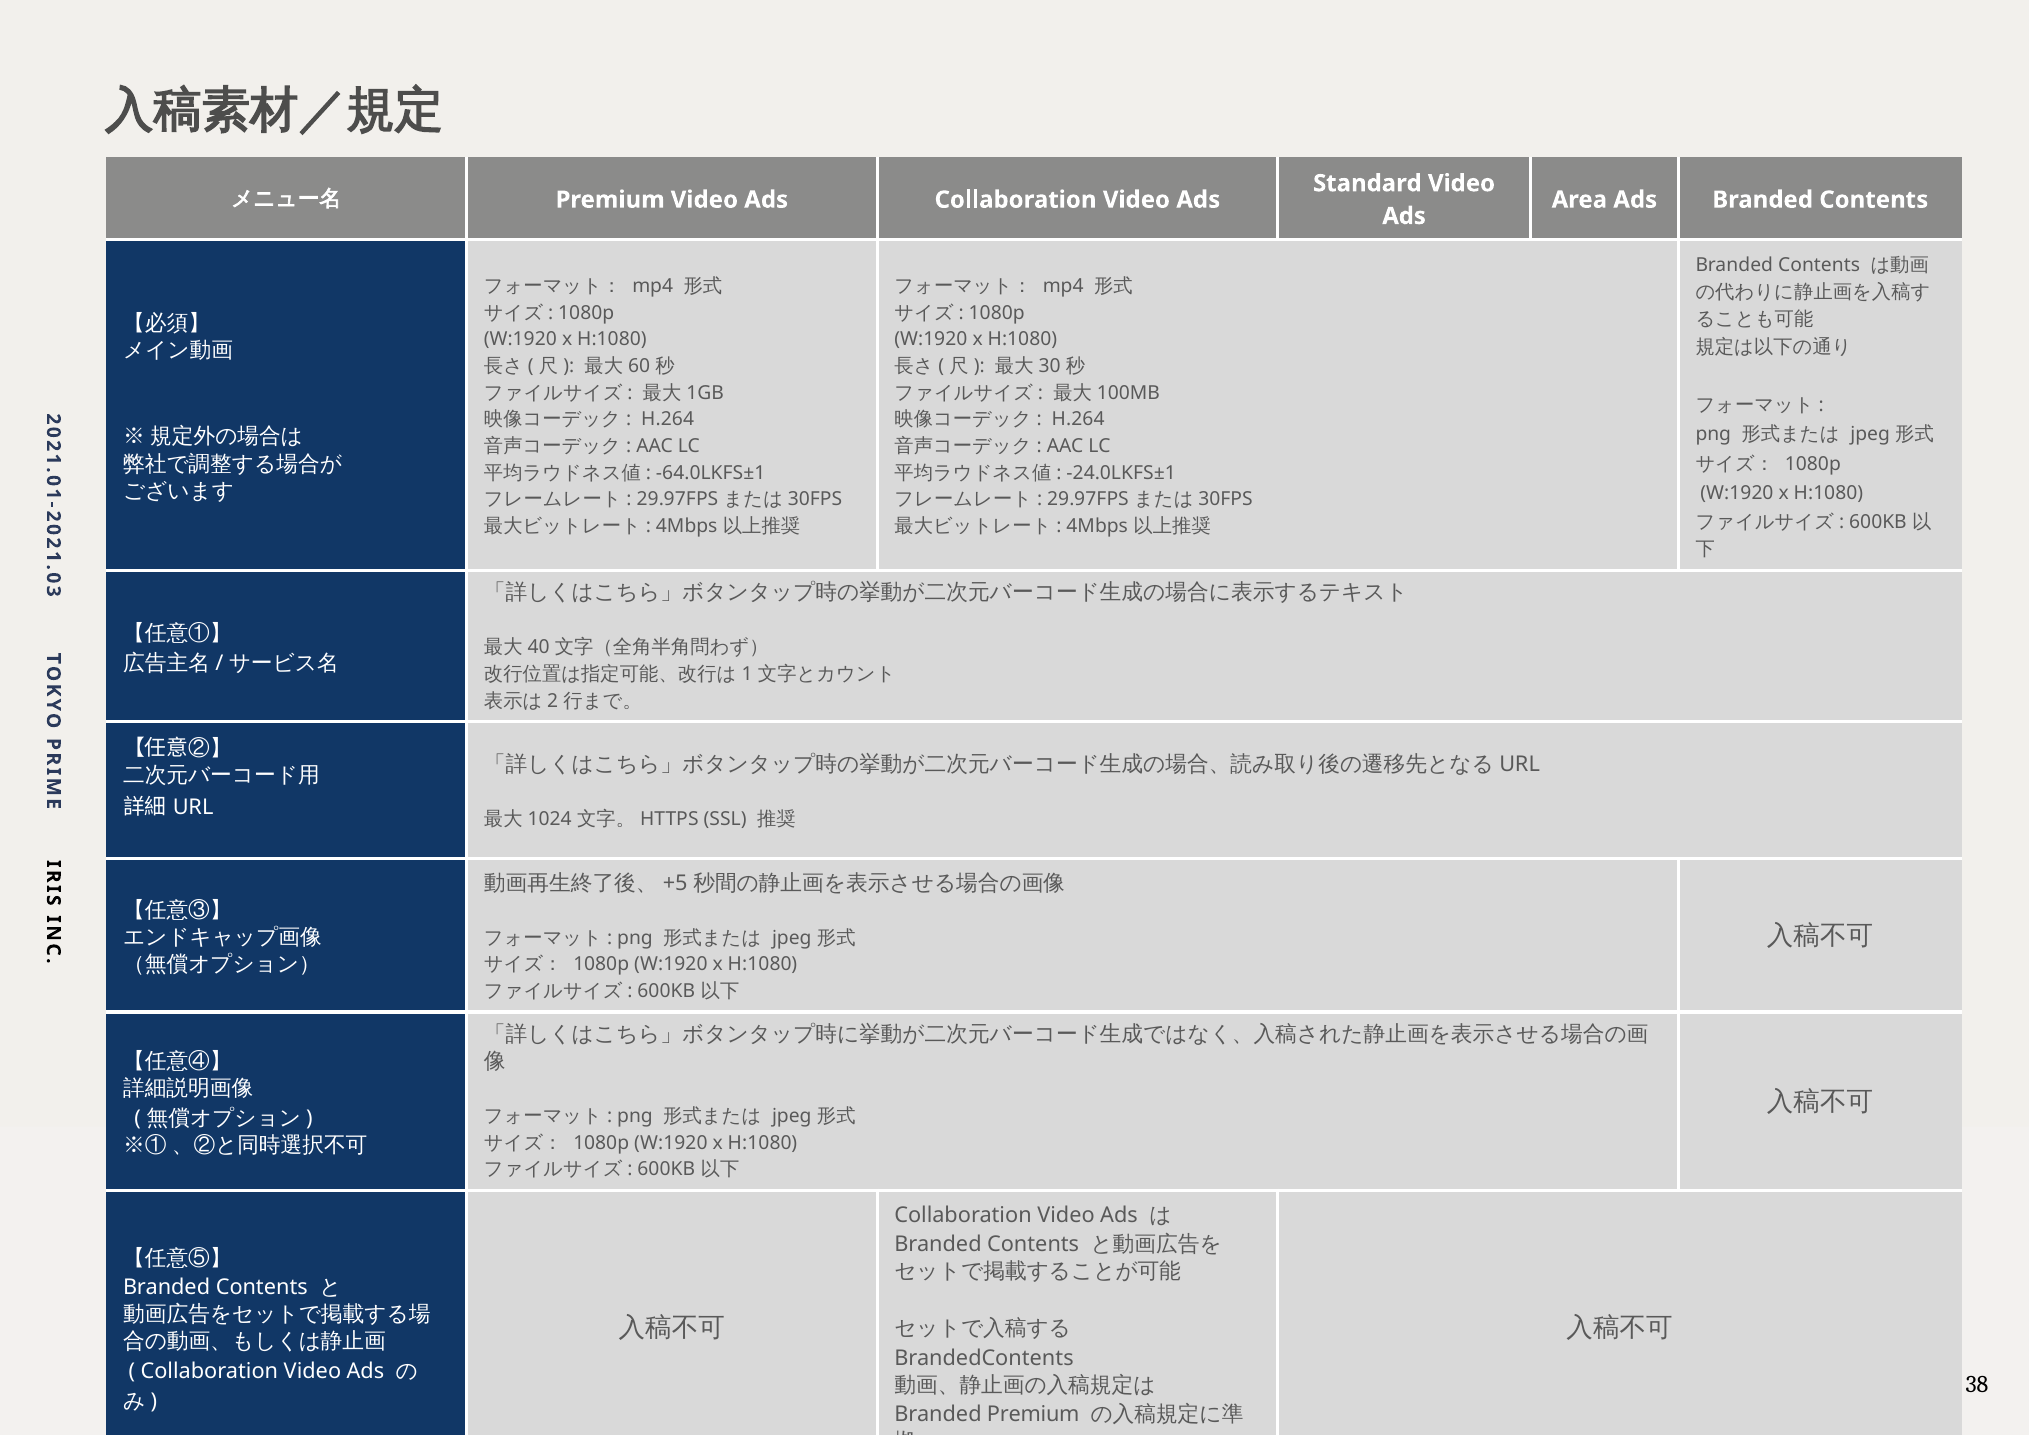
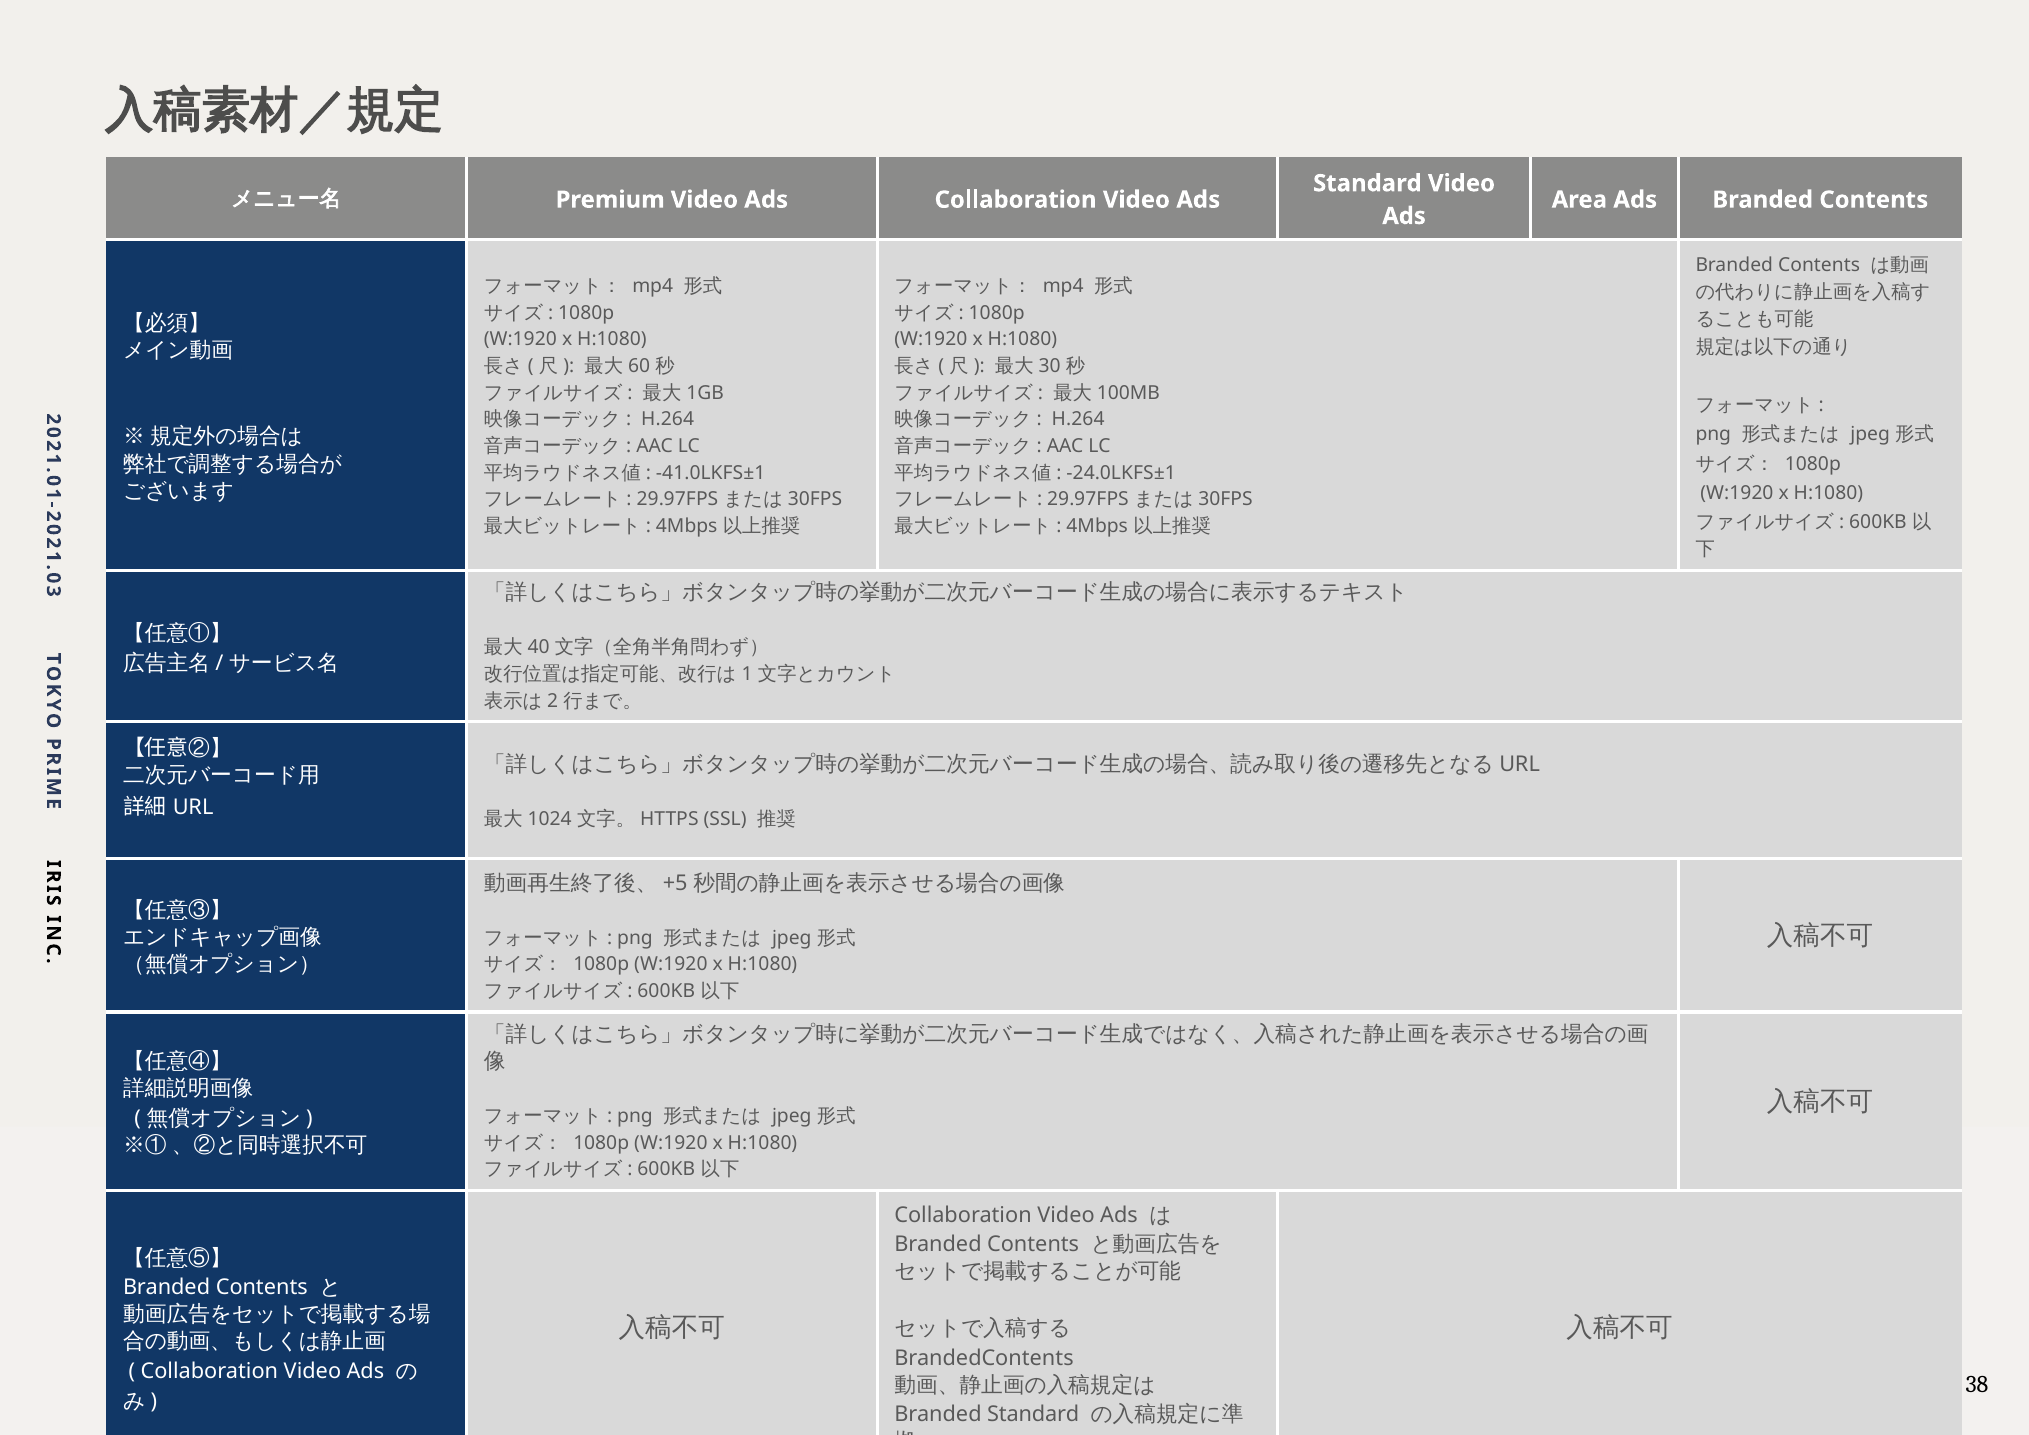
-64.0LKFS±1: -64.0LKFS±1 -> -41.0LKFS±1
Branded Premium: Premium -> Standard
